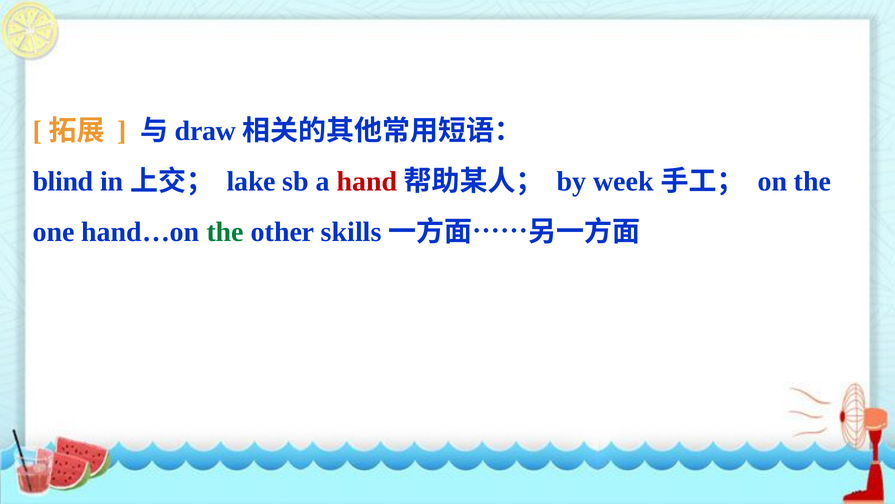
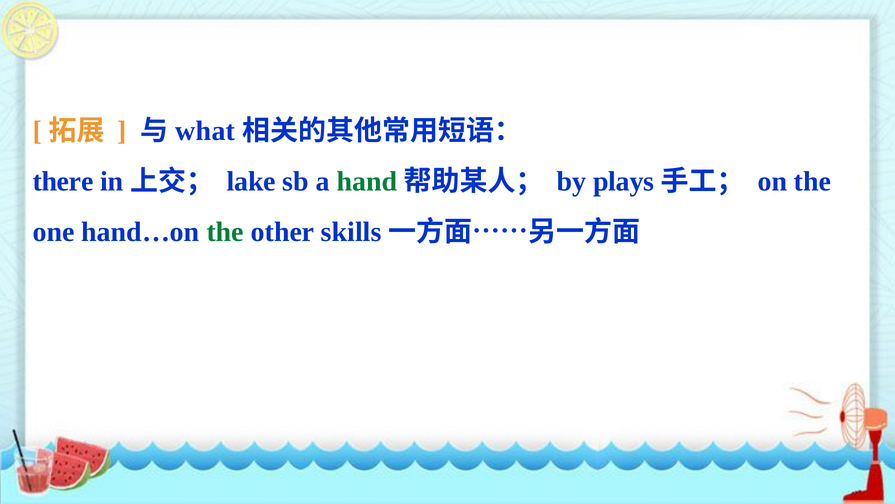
draw: draw -> what
blind: blind -> there
hand colour: red -> green
week: week -> plays
